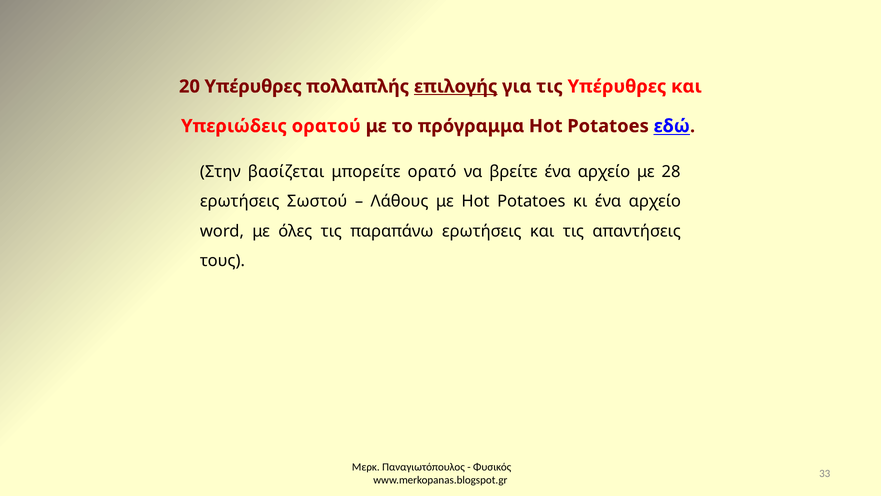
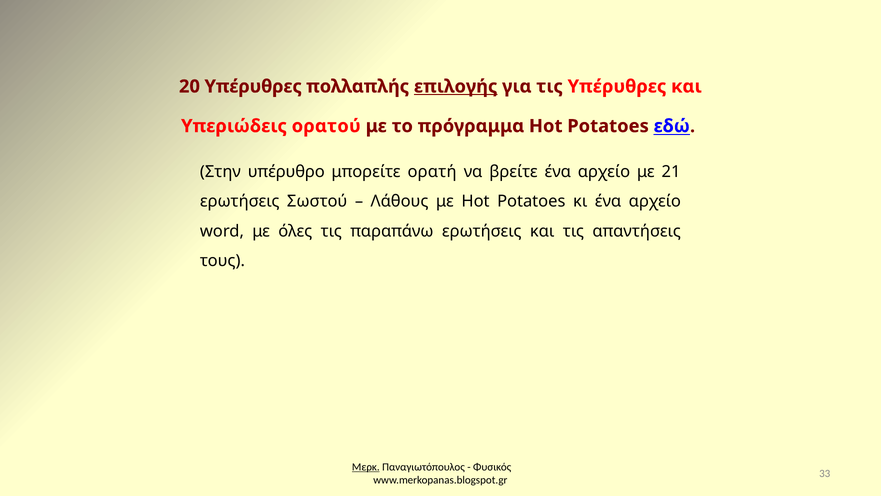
βασίζεται: βασίζεται -> υπέρυθρο
ορατό: ορατό -> ορατή
28: 28 -> 21
Μερκ underline: none -> present
